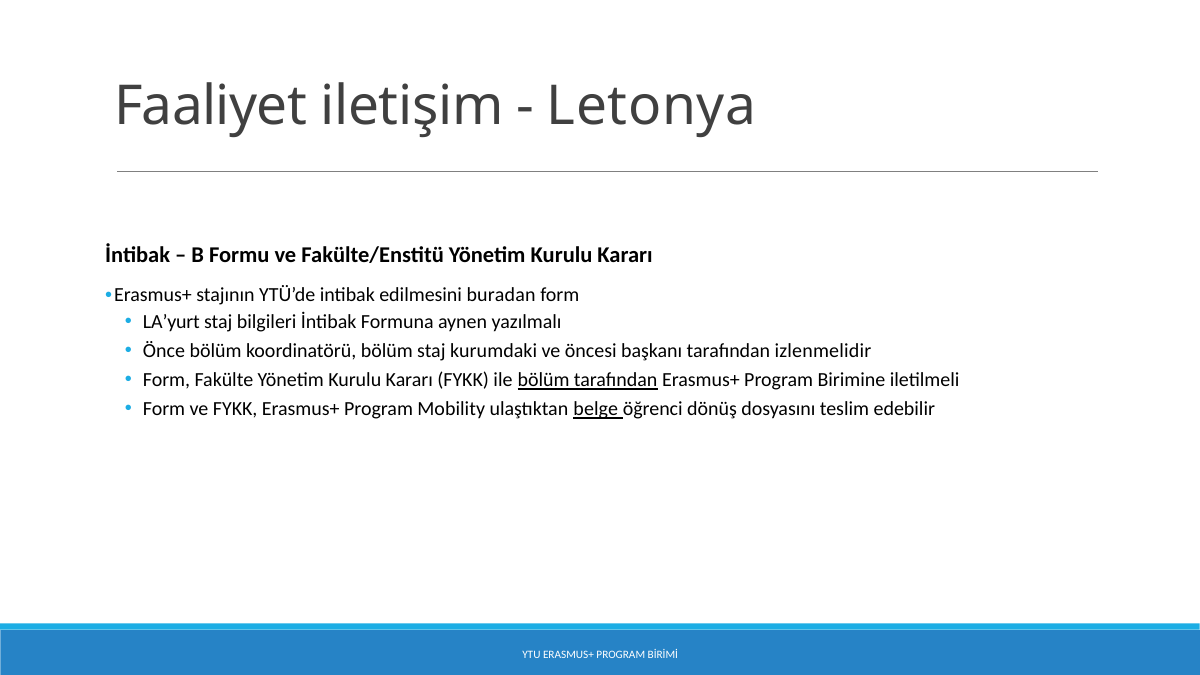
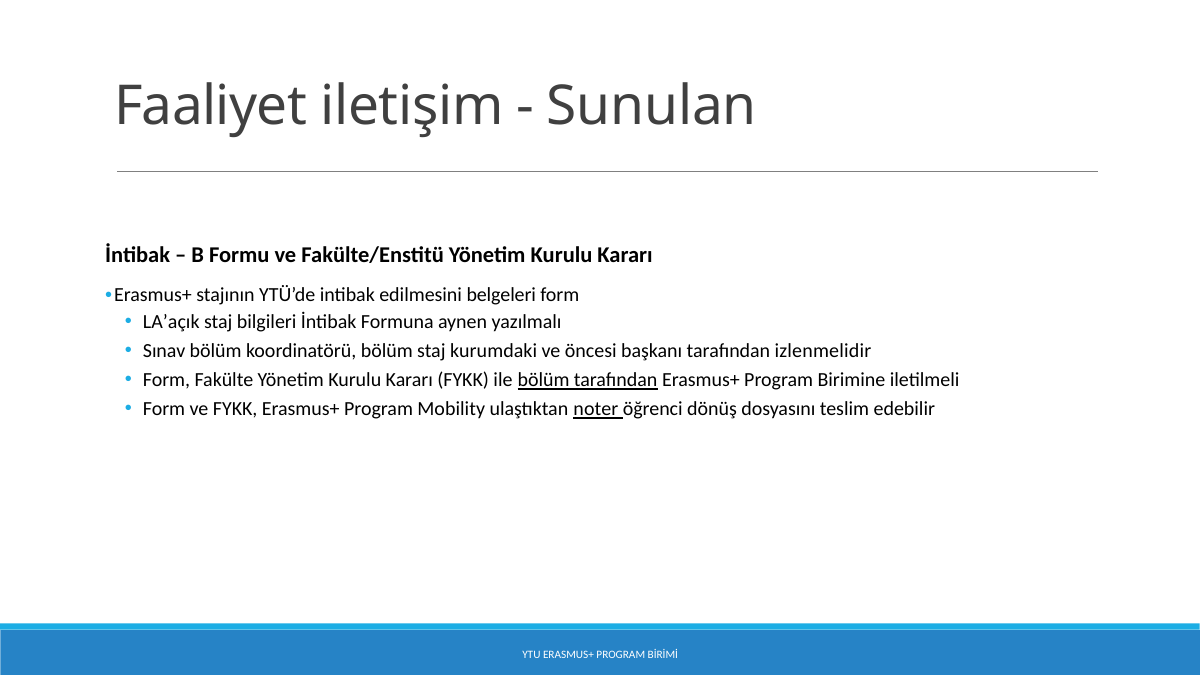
Letonya: Letonya -> Sunulan
buradan: buradan -> belgeleri
LA’yurt: LA’yurt -> LA’açık
Önce: Önce -> Sınav
belge: belge -> noter
